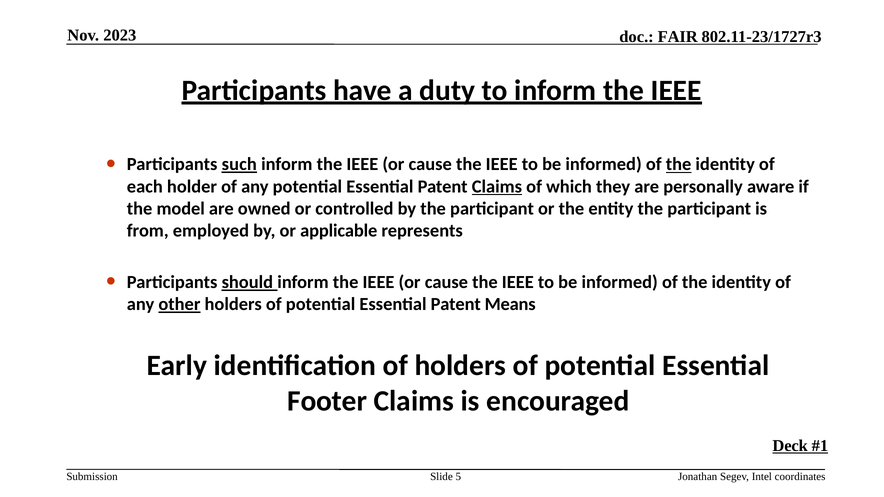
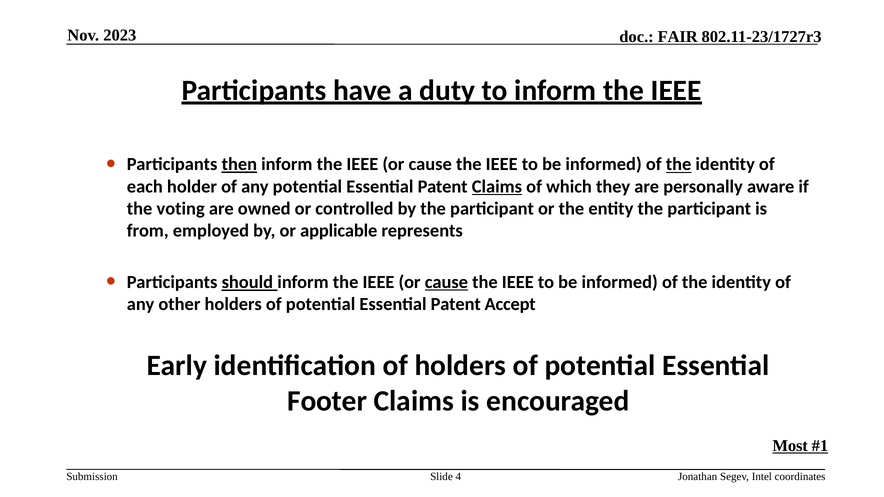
such: such -> then
model: model -> voting
cause at (446, 282) underline: none -> present
other underline: present -> none
Means: Means -> Accept
Deck: Deck -> Most
5: 5 -> 4
